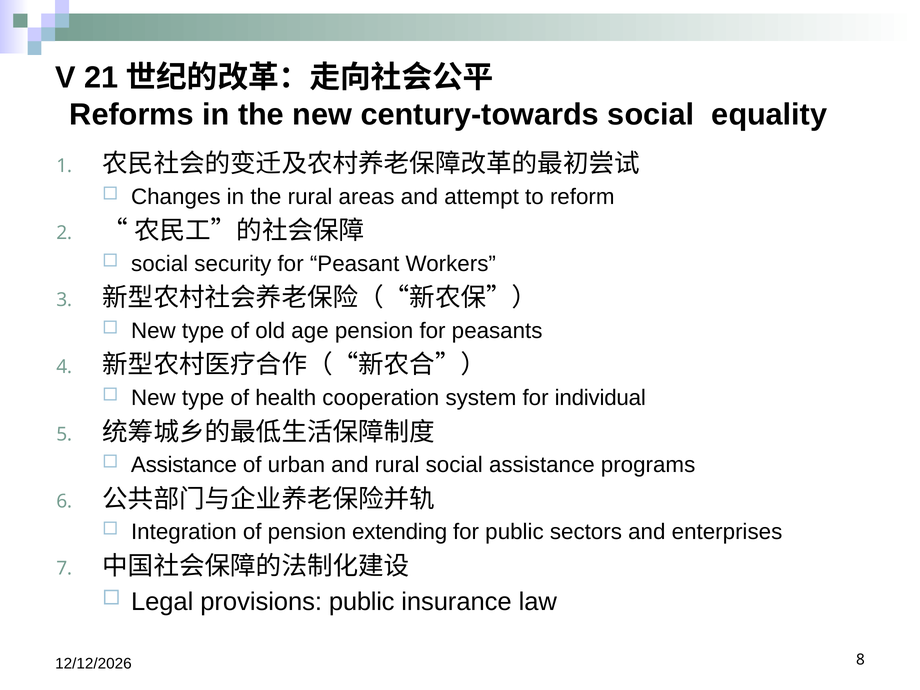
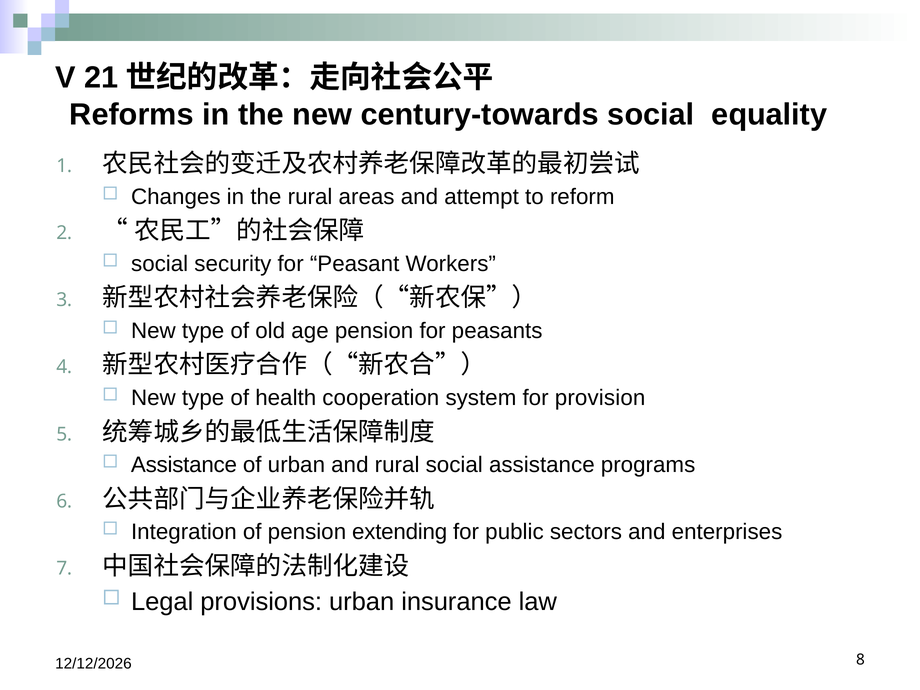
individual: individual -> provision
provisions public: public -> urban
